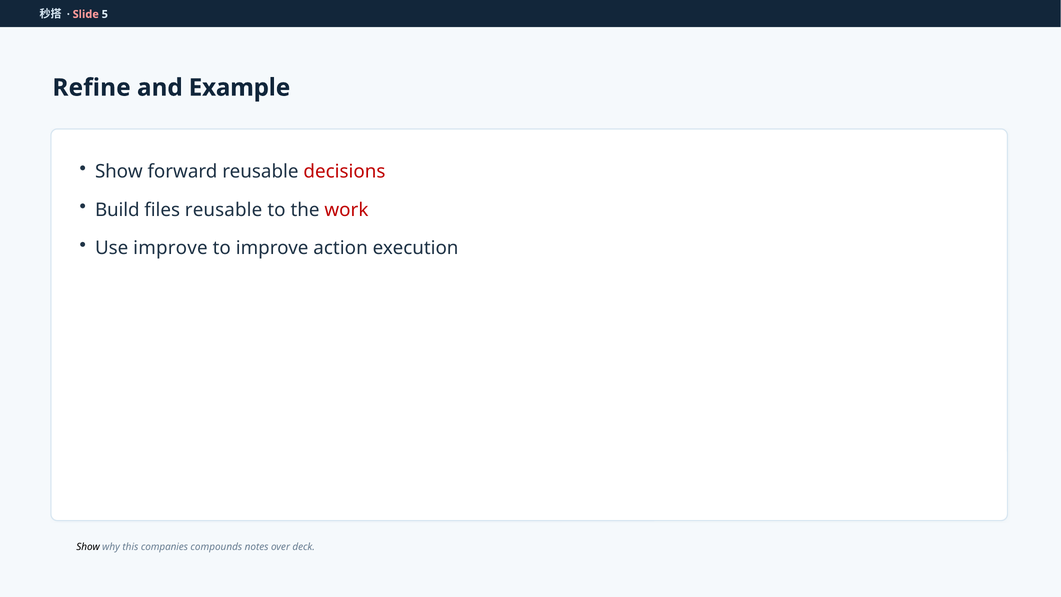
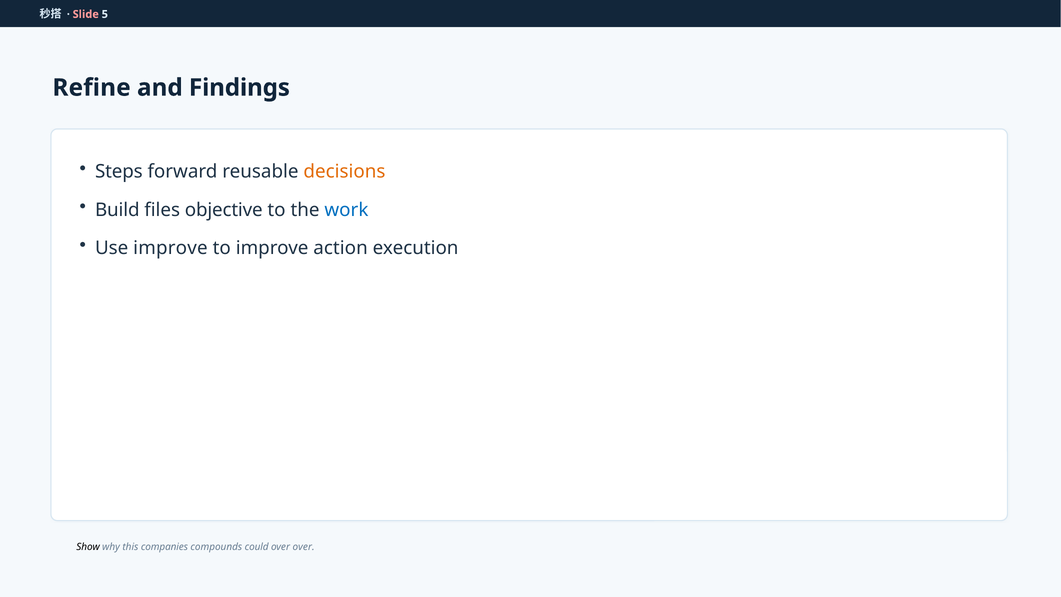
Example: Example -> Findings
Show at (119, 172): Show -> Steps
decisions colour: red -> orange
files reusable: reusable -> objective
work colour: red -> blue
notes: notes -> could
over deck: deck -> over
